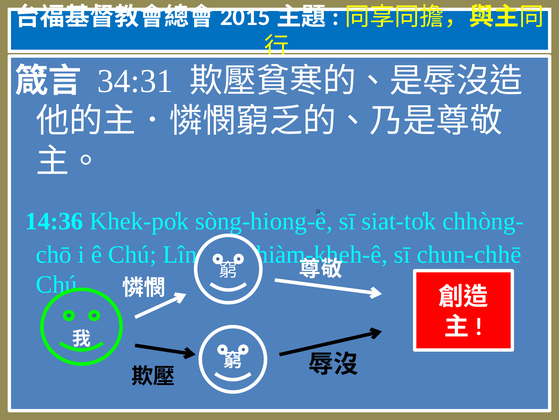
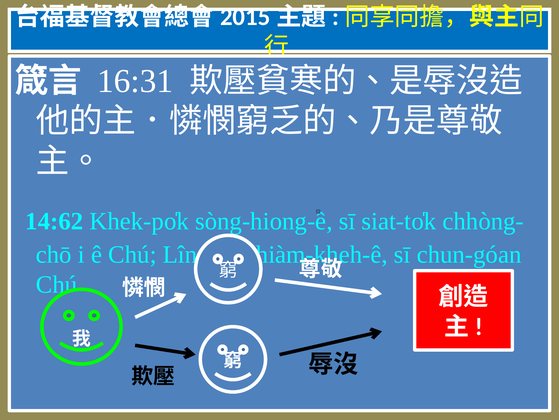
34:31: 34:31 -> 16:31
14:36: 14:36 -> 14:62
chun-chhē: chun-chhē -> chun-góan
